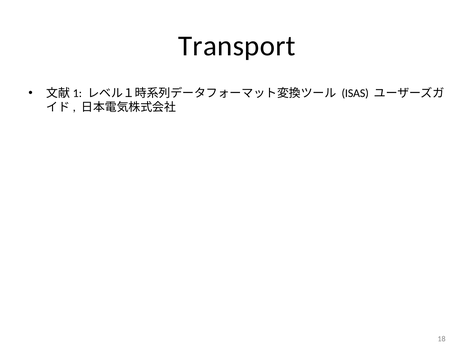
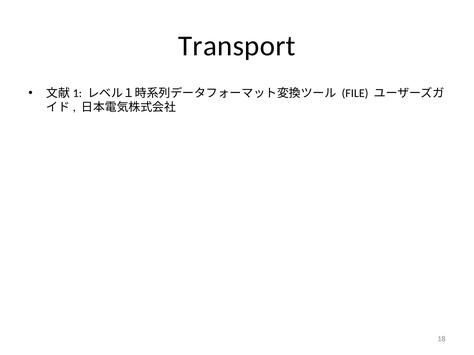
ISAS: ISAS -> FILE
